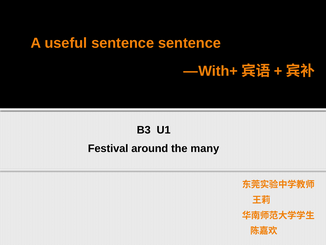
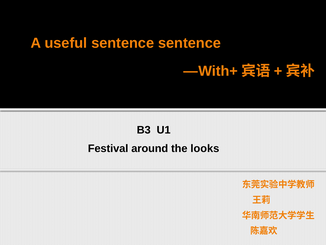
many: many -> looks
